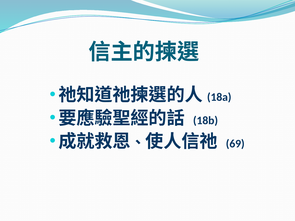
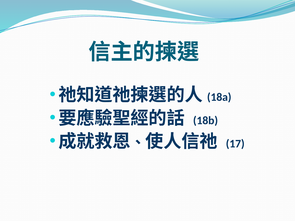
69: 69 -> 17
